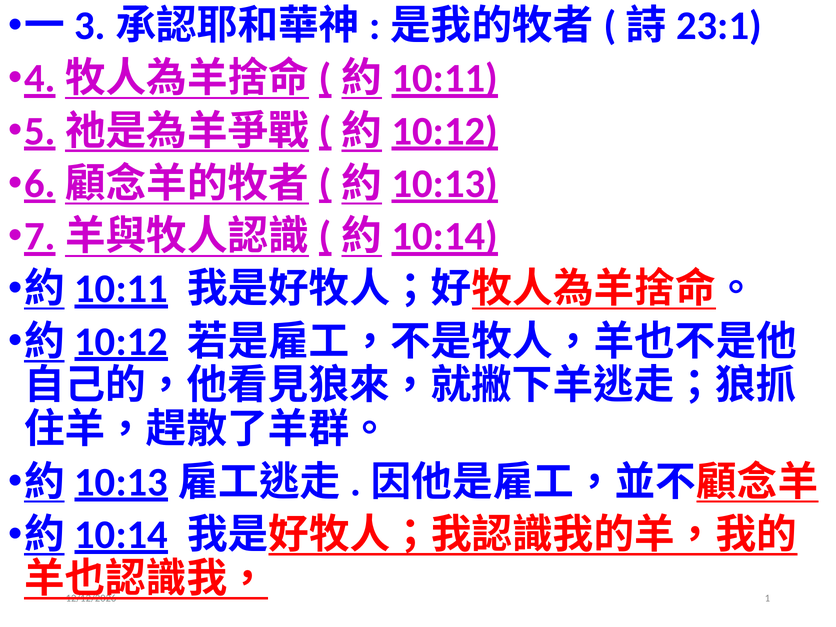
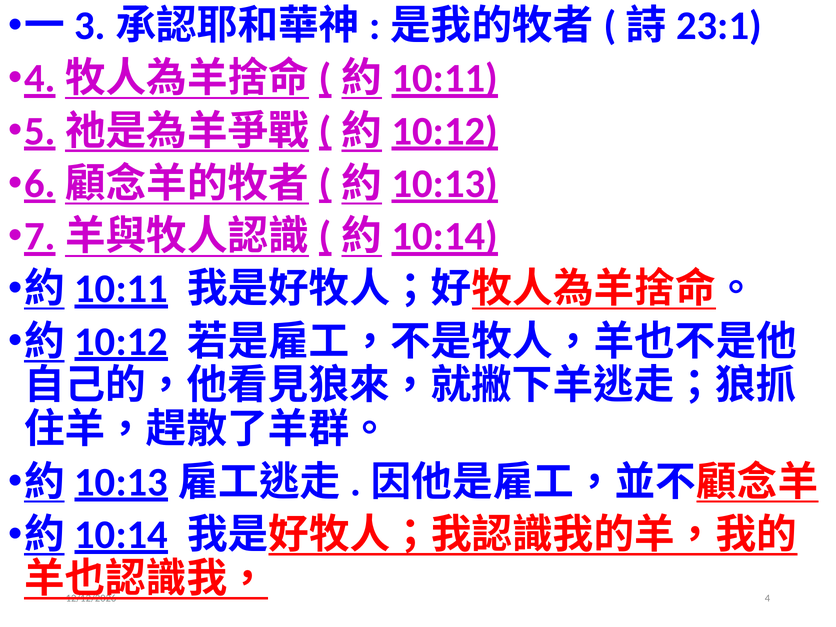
1: 1 -> 4
